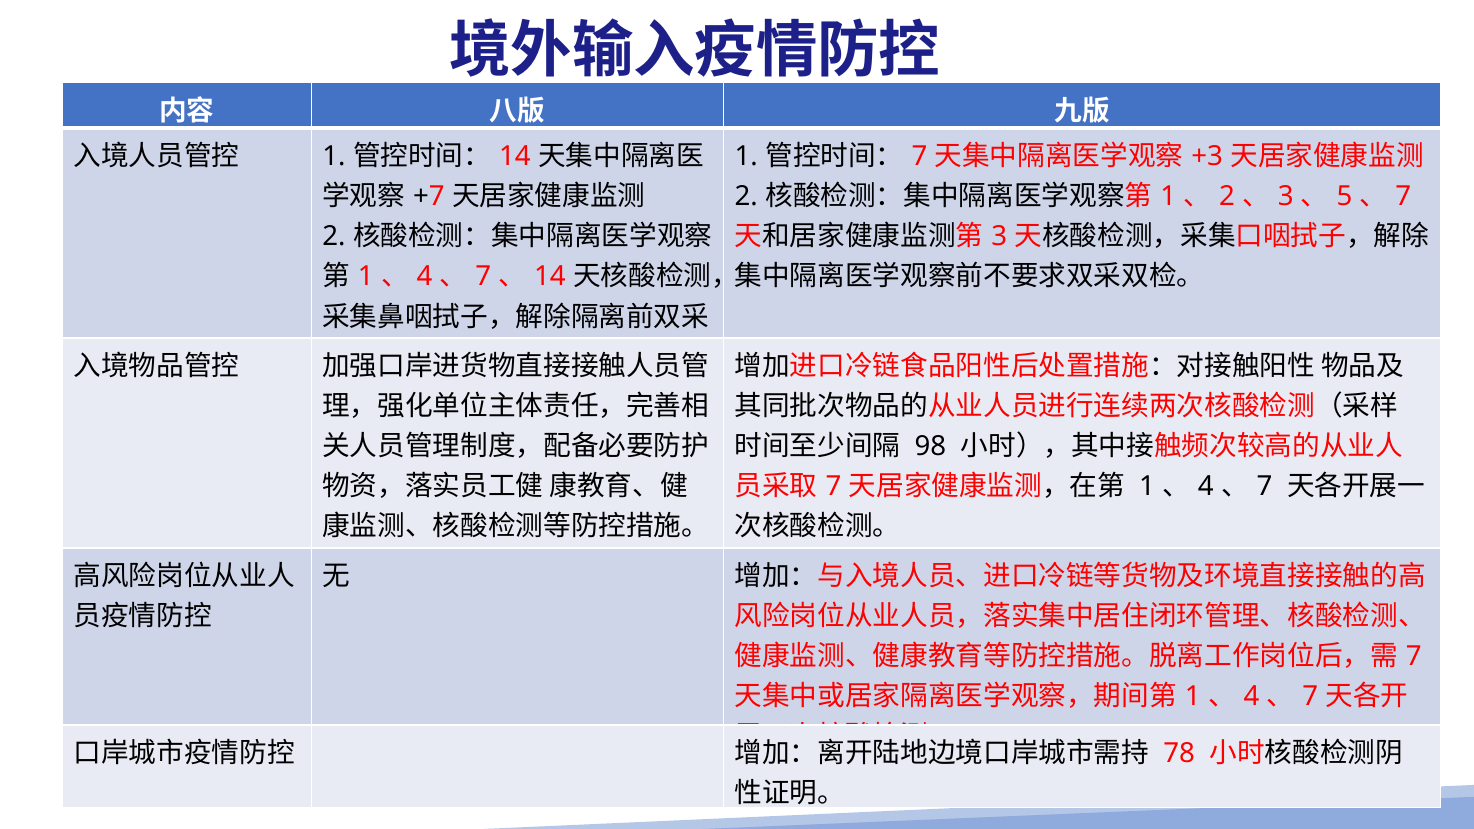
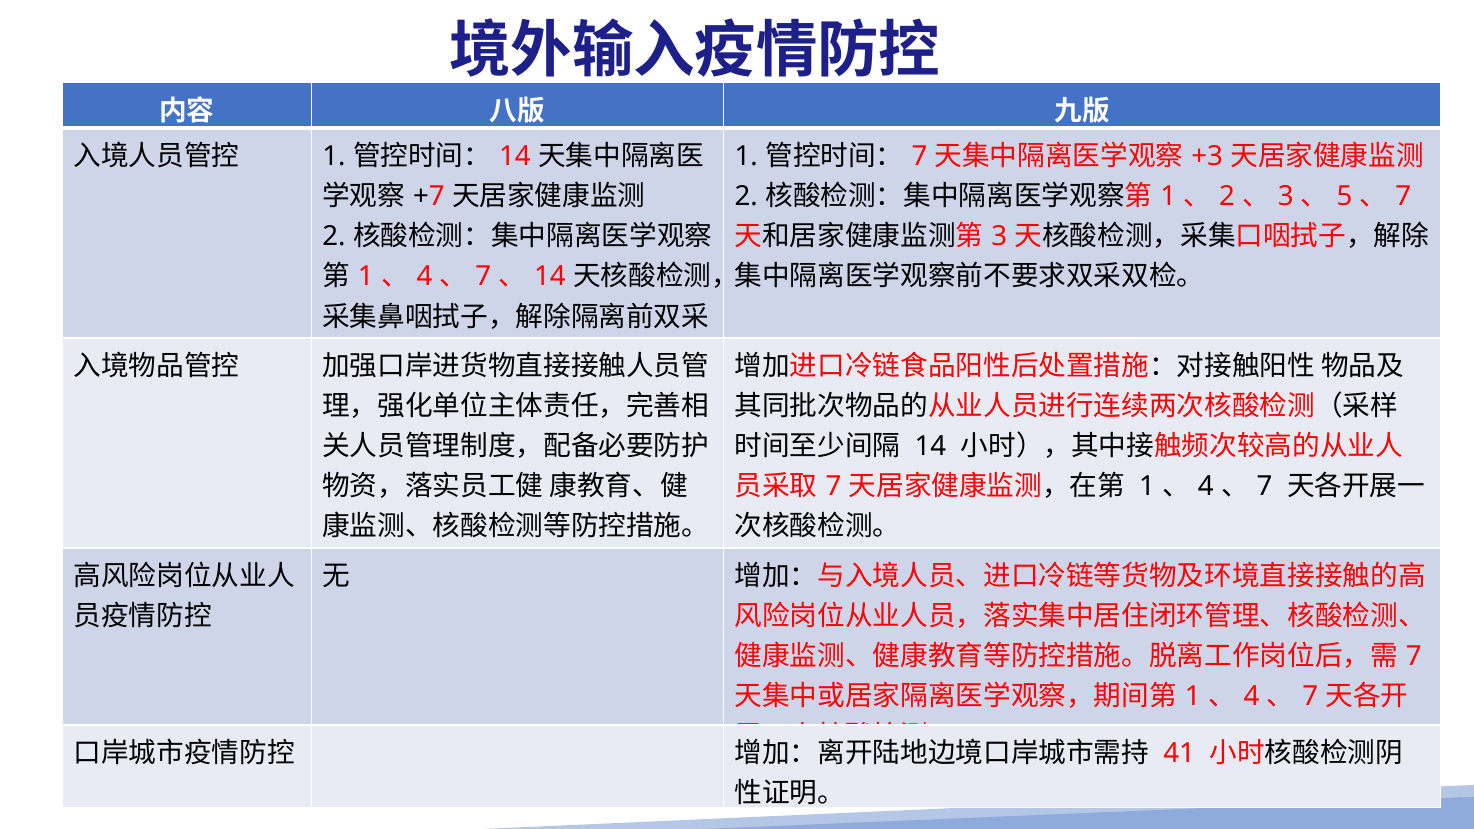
98 at (930, 446): 98 -> 14
78: 78 -> 41
